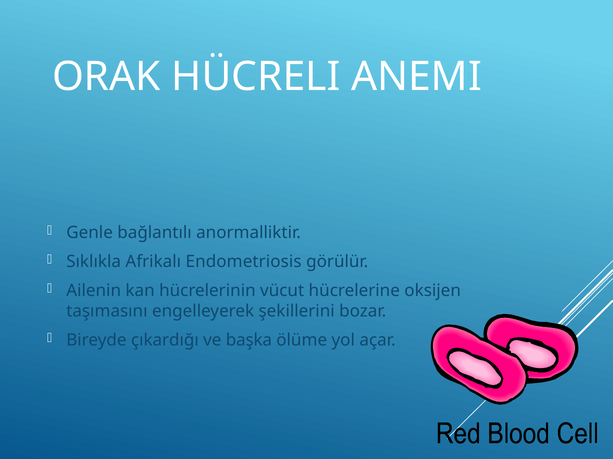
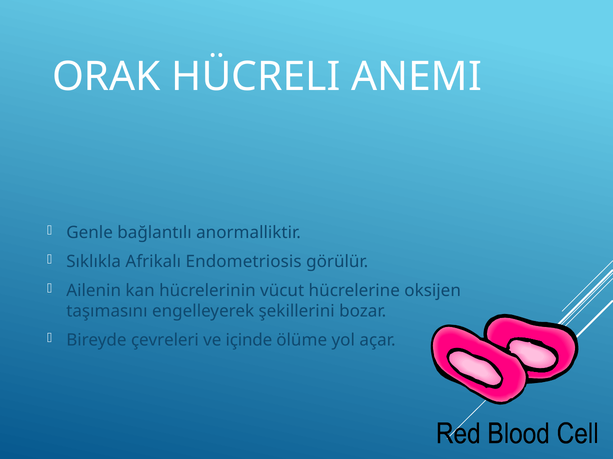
çıkardığı: çıkardığı -> çevreleri
başka: başka -> içinde
